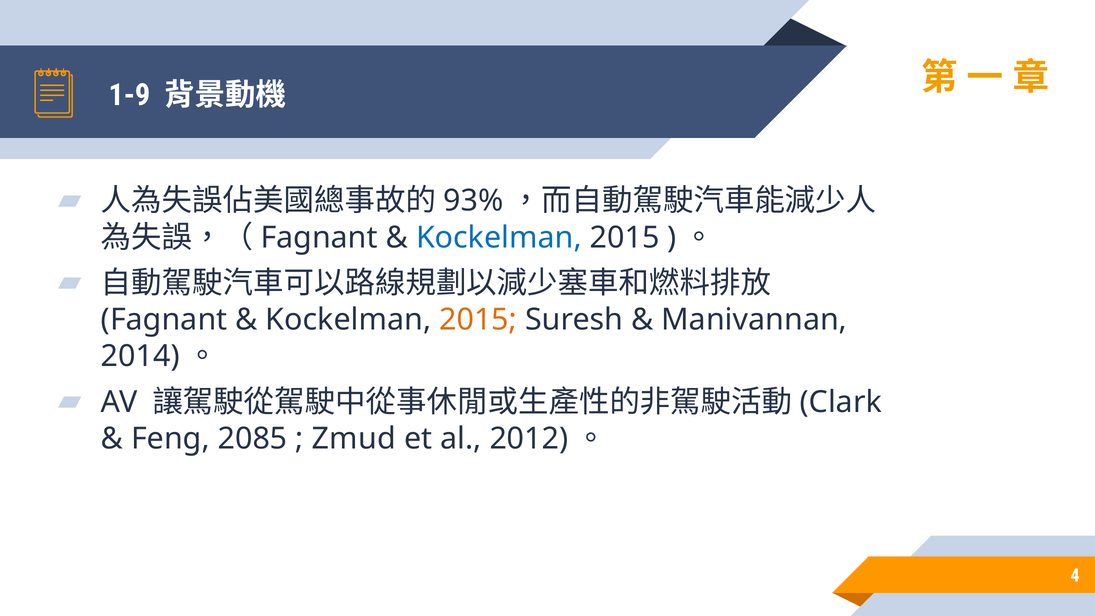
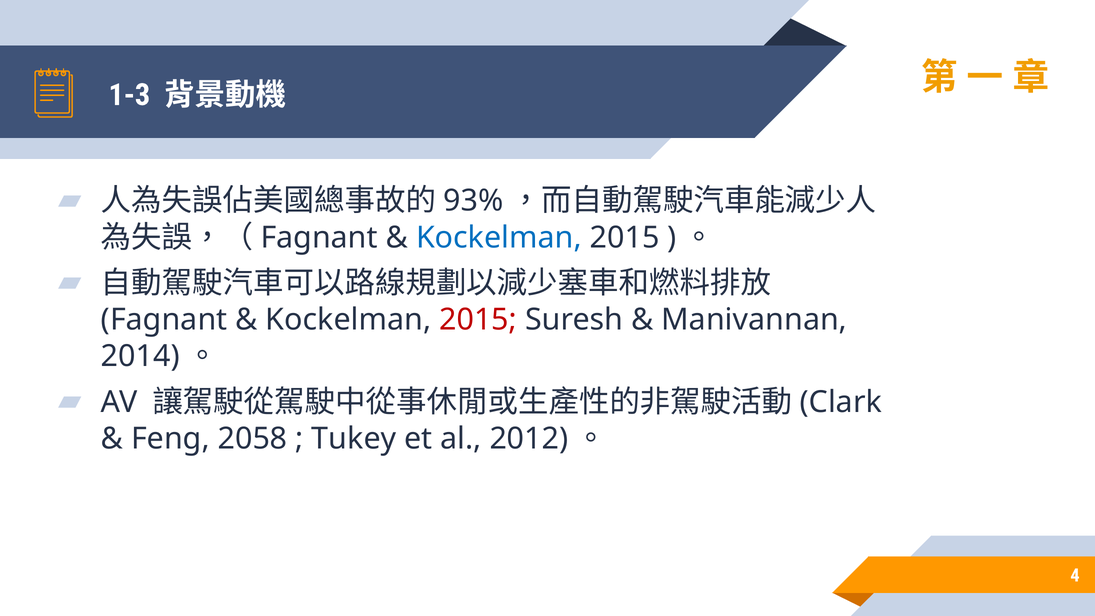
1-9: 1-9 -> 1-3
2015 at (478, 320) colour: orange -> red
2085: 2085 -> 2058
Zmud: Zmud -> Tukey
